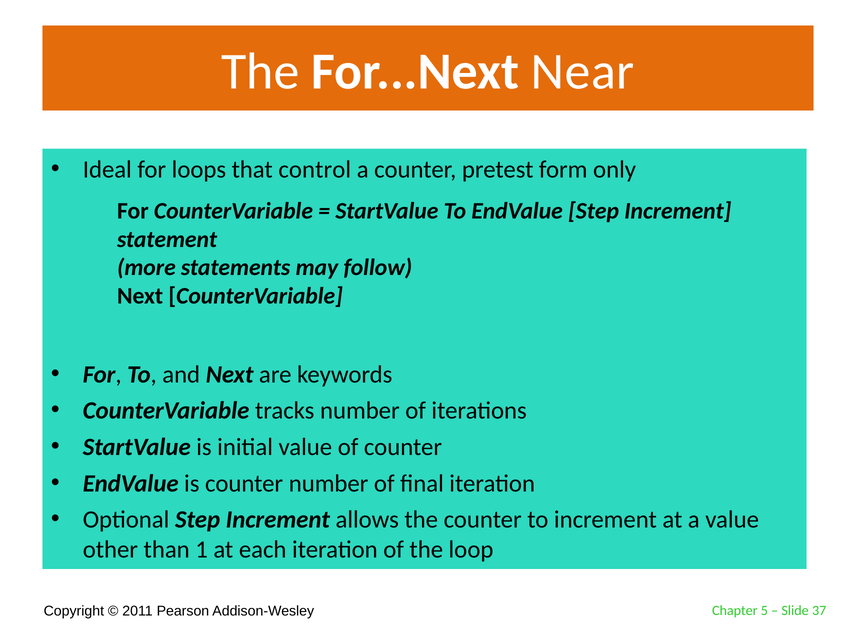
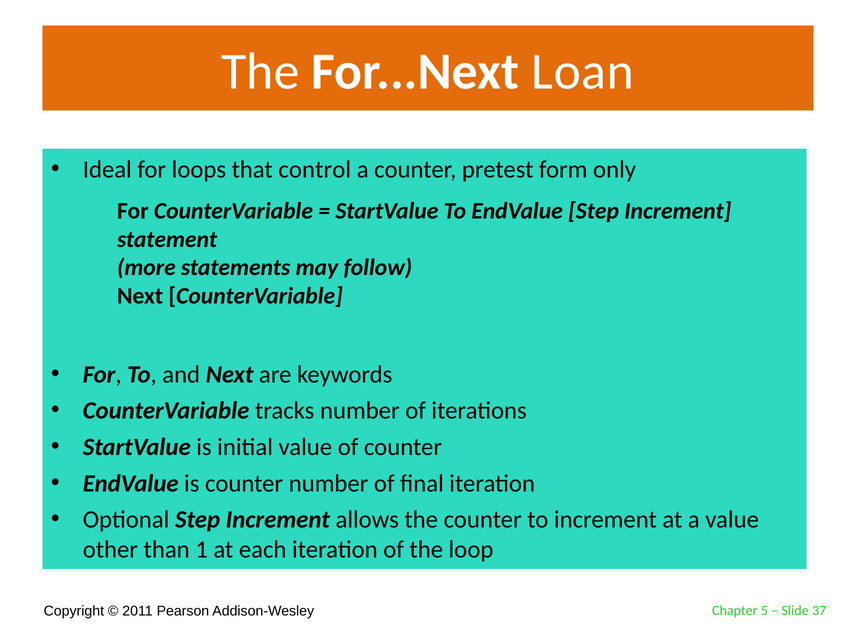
Near: Near -> Loan
